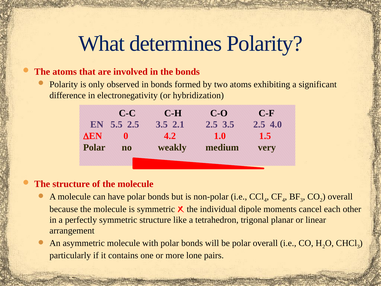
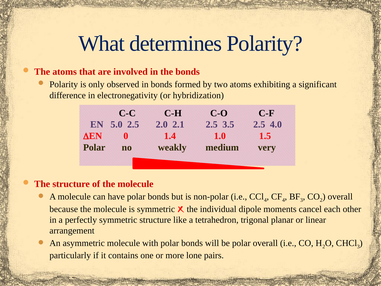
5.5: 5.5 -> 5.0
3.5 at (162, 124): 3.5 -> 2.0
4.2: 4.2 -> 1.4
